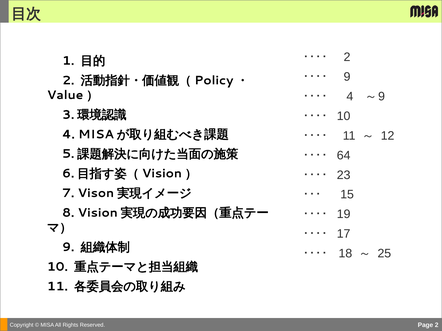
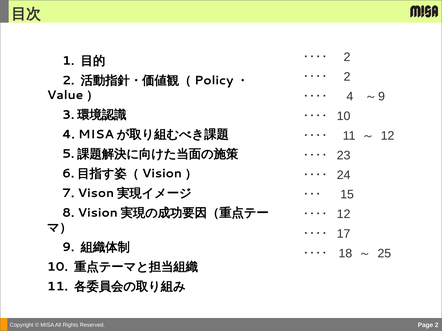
9 at (347, 77): 9 -> 2
64: 64 -> 23
23: 23 -> 24
19 at (344, 215): 19 -> 12
